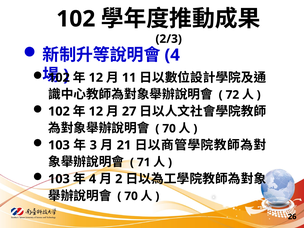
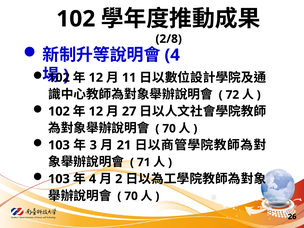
2/3: 2/3 -> 2/8
